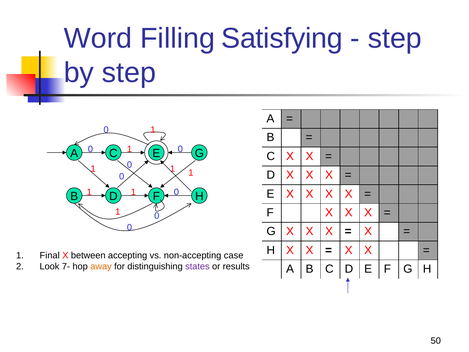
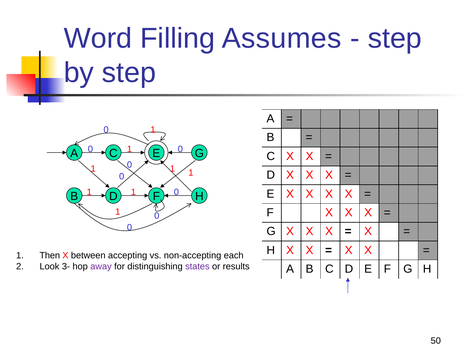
Satisfying: Satisfying -> Assumes
Final: Final -> Then
case: case -> each
7-: 7- -> 3-
away colour: orange -> purple
